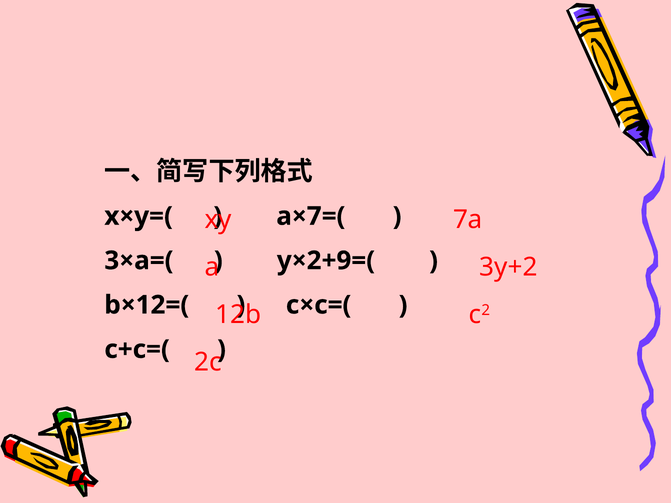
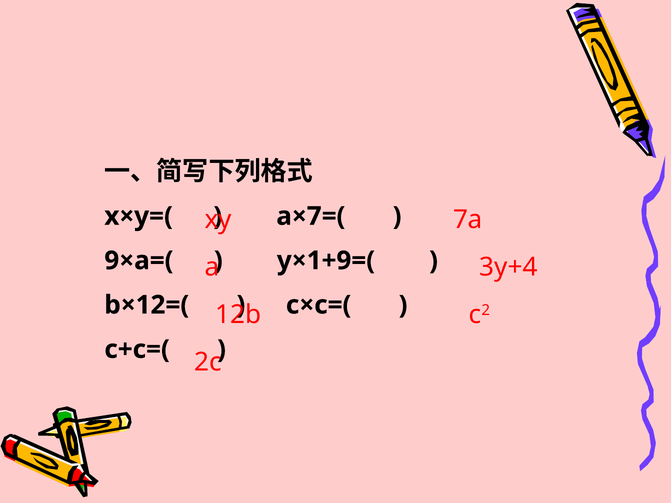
3×a=(: 3×a=( -> 9×a=(
y×2+9=(: y×2+9=( -> y×1+9=(
3y+2: 3y+2 -> 3y+4
